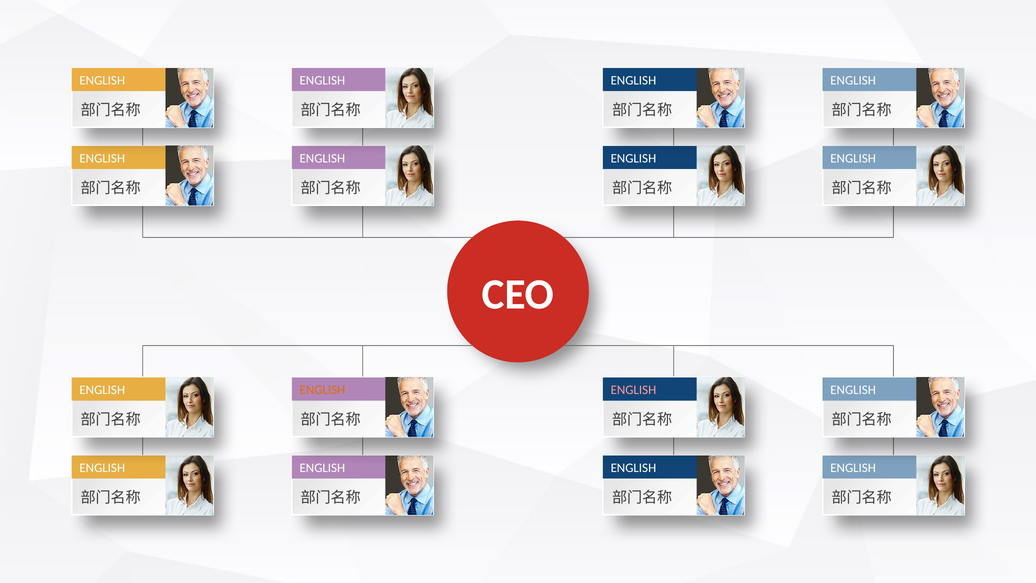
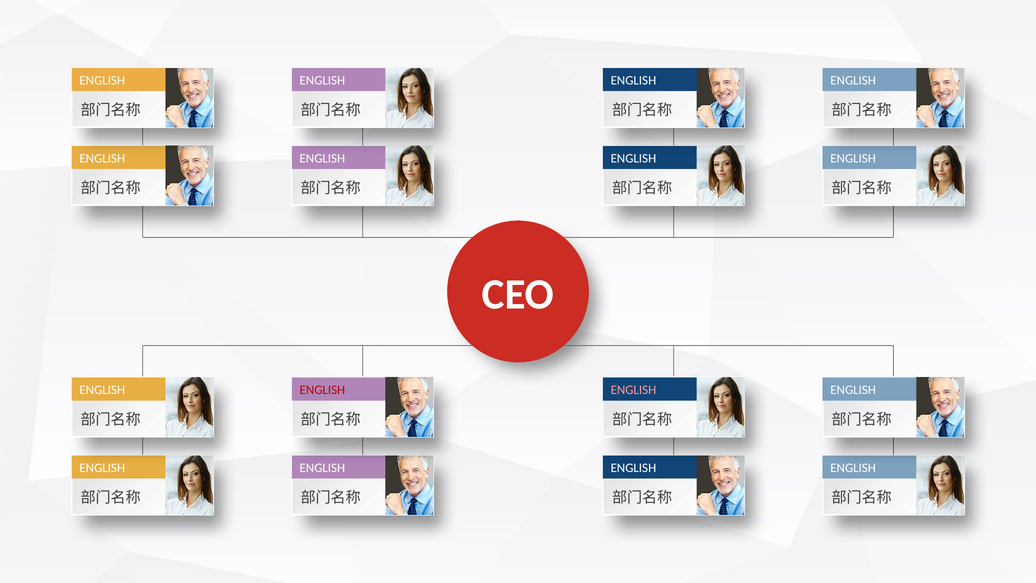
ENGLISH at (322, 390) colour: orange -> red
